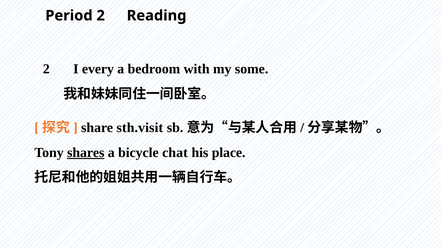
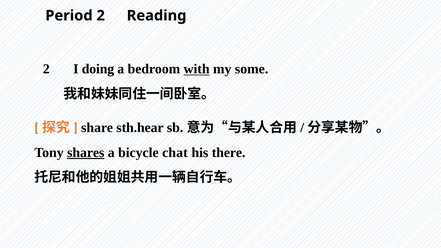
every: every -> doing
with underline: none -> present
sth.visit: sth.visit -> sth.hear
place: place -> there
